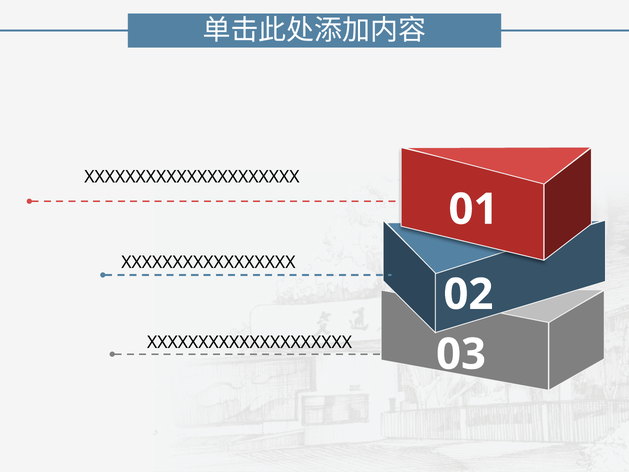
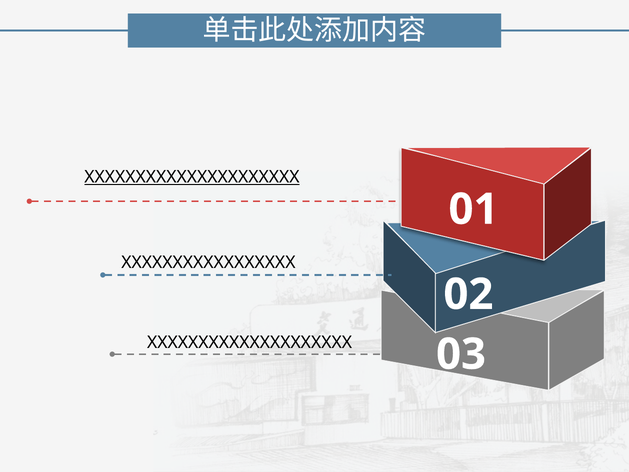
XXXXXXXXXXXXXXXXXXXXX underline: none -> present
